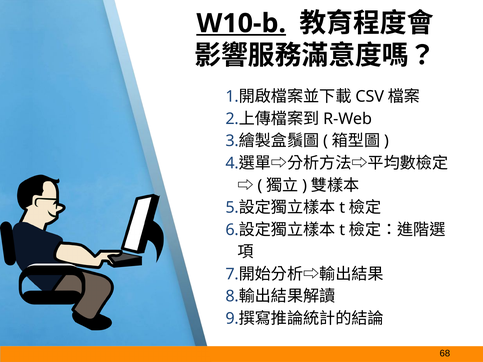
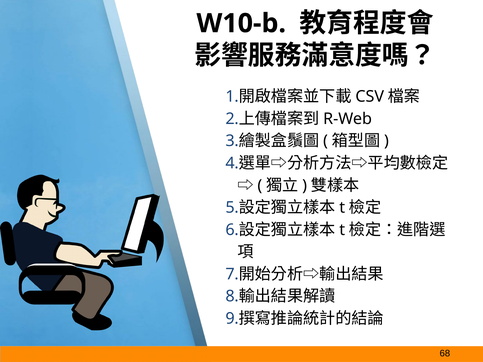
W10-b underline: present -> none
